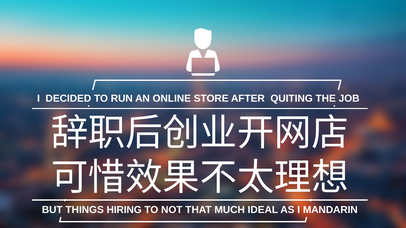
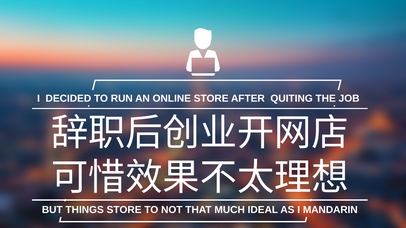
THINGS HIRING: HIRING -> STORE
